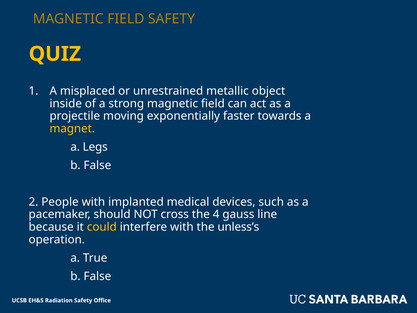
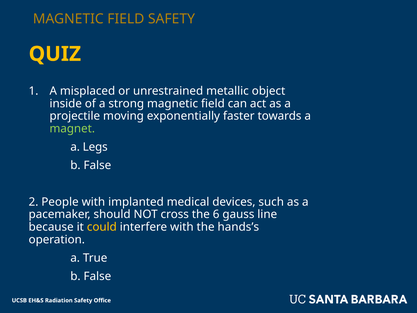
magnet colour: yellow -> light green
4: 4 -> 6
unless’s: unless’s -> hands’s
